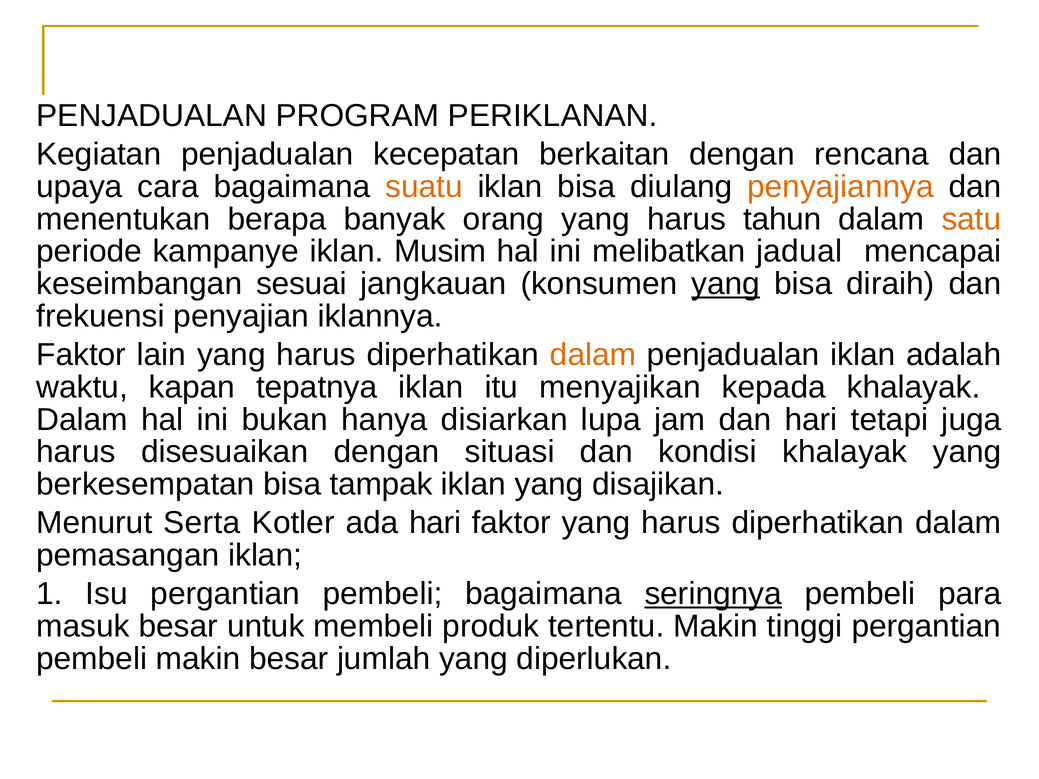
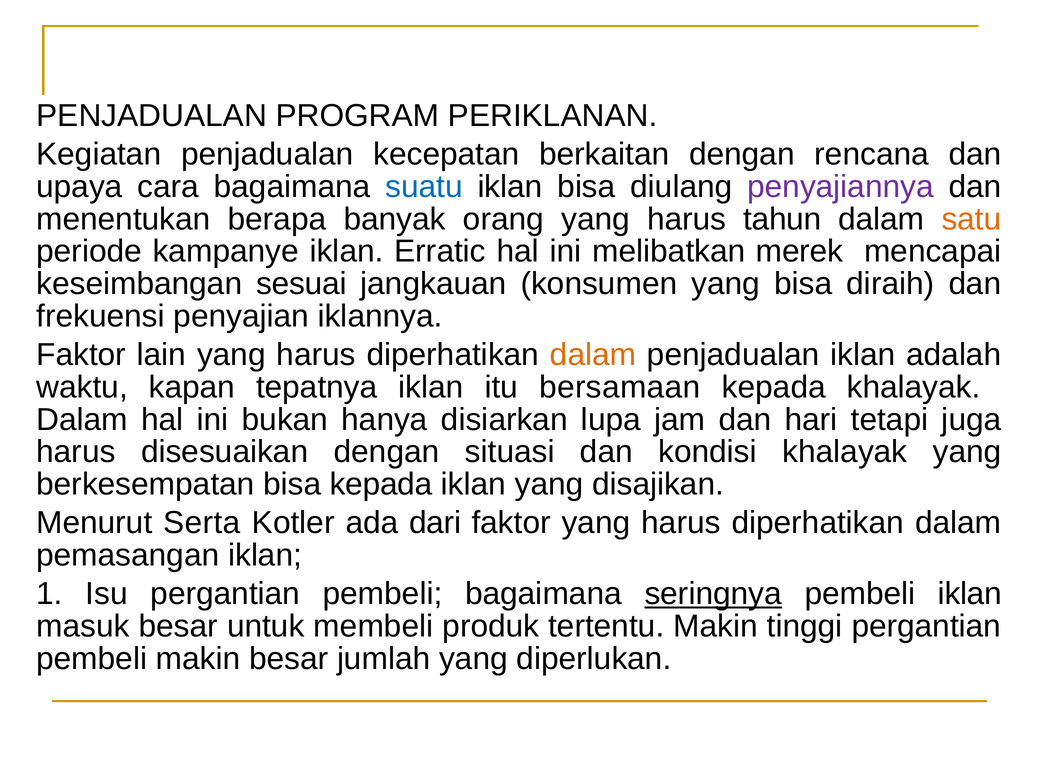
suatu colour: orange -> blue
penyajiannya colour: orange -> purple
Musim: Musim -> Erratic
jadual: jadual -> merek
yang at (726, 284) underline: present -> none
menyajikan: menyajikan -> bersamaan
bisa tampak: tampak -> kepada
ada hari: hari -> dari
pembeli para: para -> iklan
